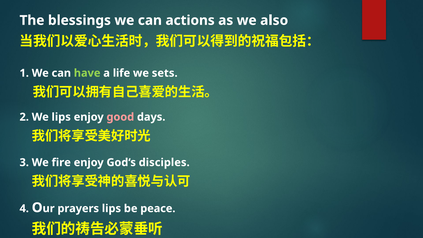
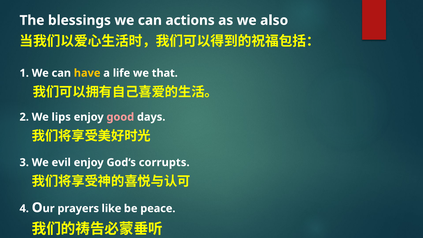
have colour: light green -> yellow
sets: sets -> that
fire: fire -> evil
disciples: disciples -> corrupts
prayers lips: lips -> like
